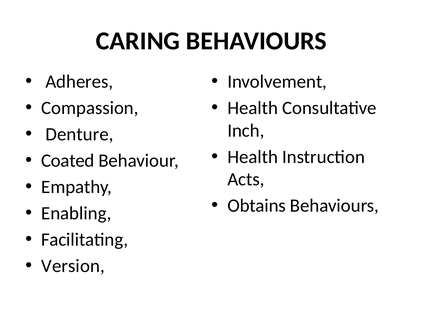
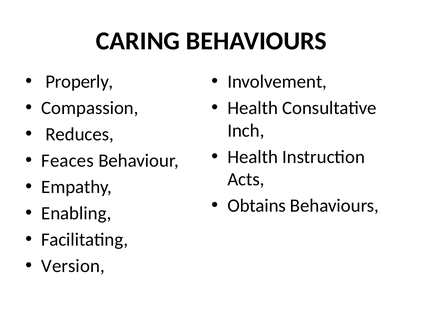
Adheres: Adheres -> Properly
Denture: Denture -> Reduces
Coated: Coated -> Feaces
